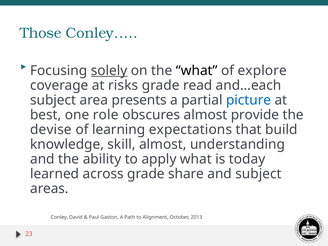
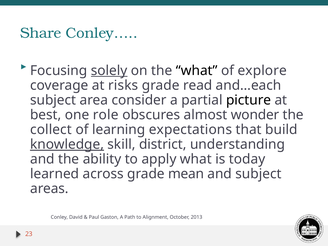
Those: Those -> Share
presents: presents -> consider
picture colour: blue -> black
provide: provide -> wonder
devise: devise -> collect
knowledge underline: none -> present
skill almost: almost -> district
share: share -> mean
